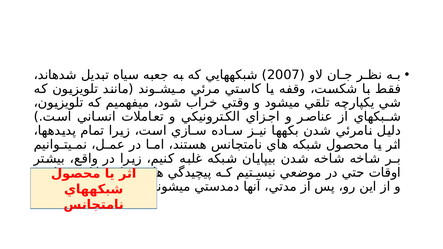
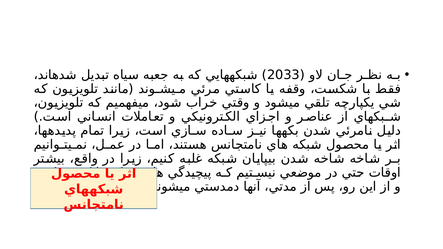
2007: 2007 -> 2033
